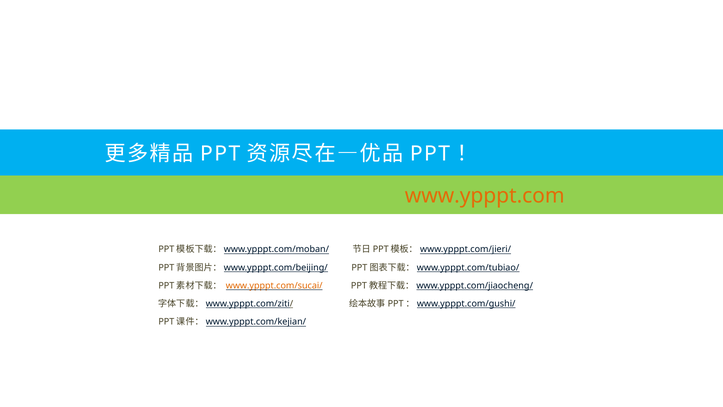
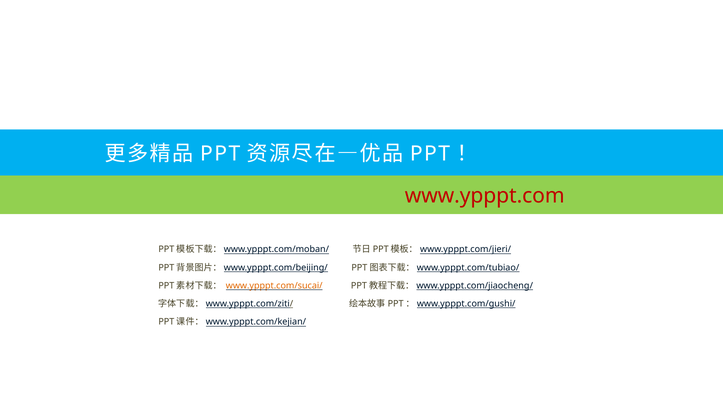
www.ypppt.com colour: orange -> red
